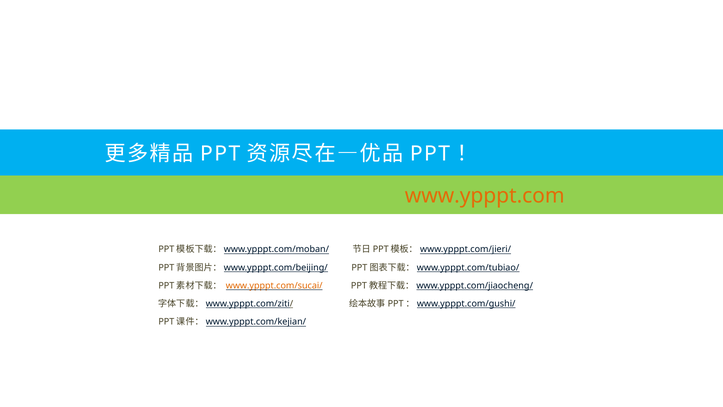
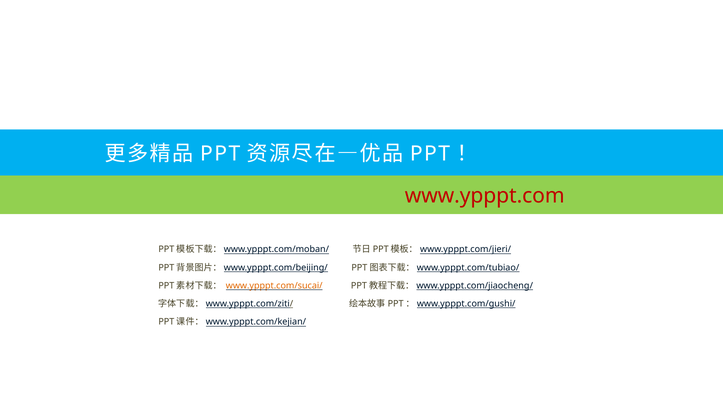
www.ypppt.com colour: orange -> red
